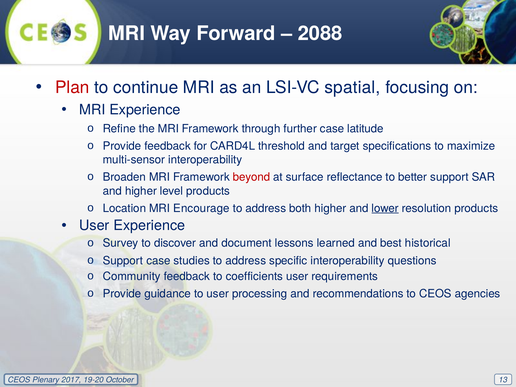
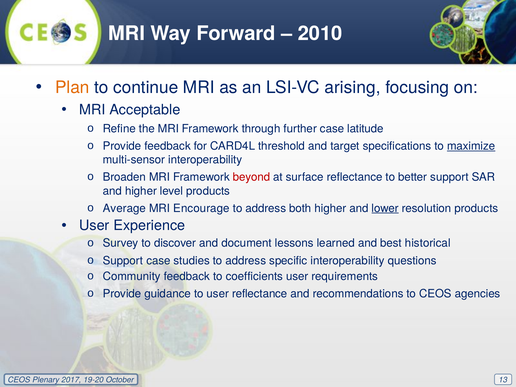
2088: 2088 -> 2010
Plan colour: red -> orange
spatial: spatial -> arising
MRI Experience: Experience -> Acceptable
maximize underline: none -> present
Location: Location -> Average
user processing: processing -> reflectance
